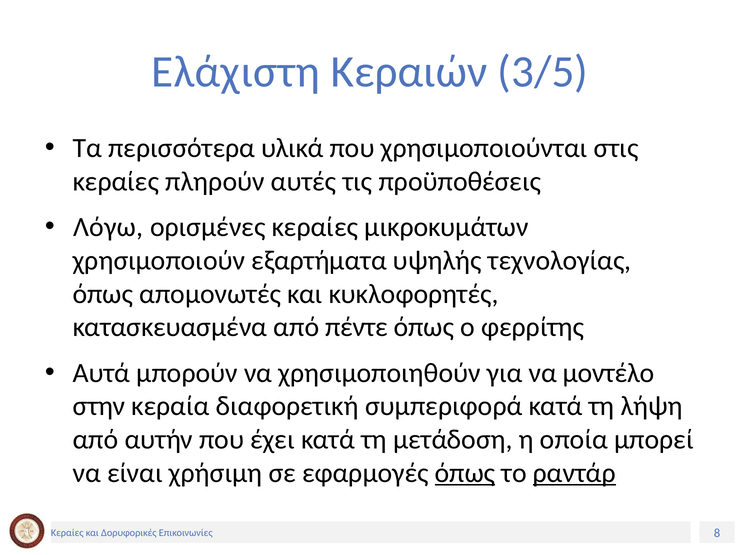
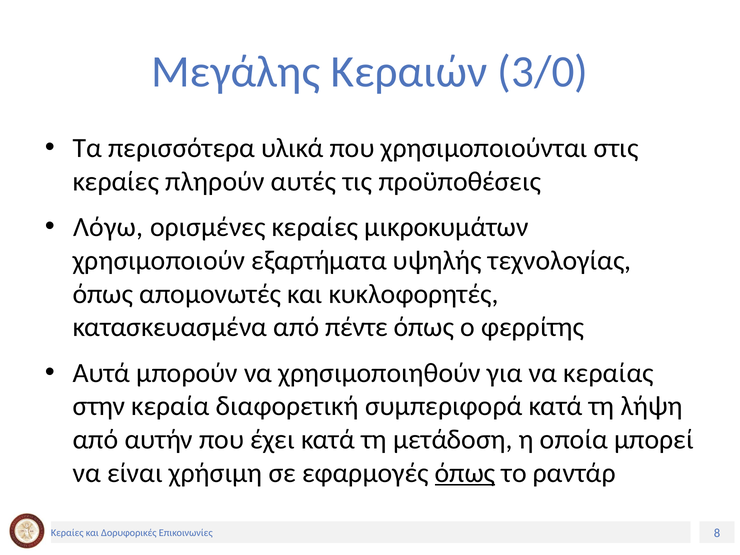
Ελάχιστη: Ελάχιστη -> Μεγάλης
3/5: 3/5 -> 3/0
μοντέλο: μοντέλο -> κεραίας
ραντάρ underline: present -> none
